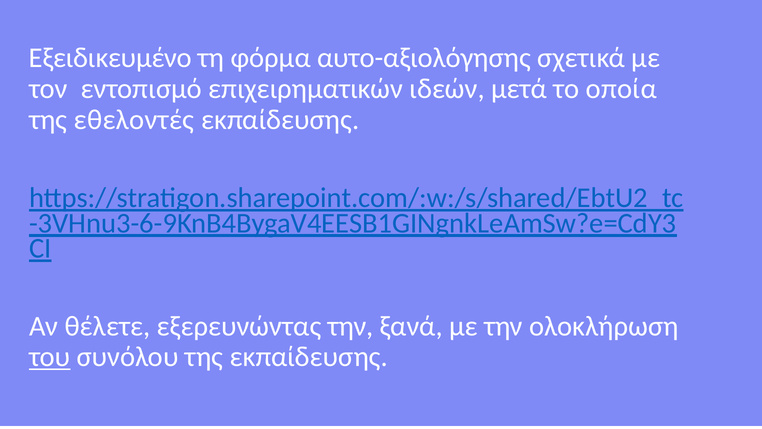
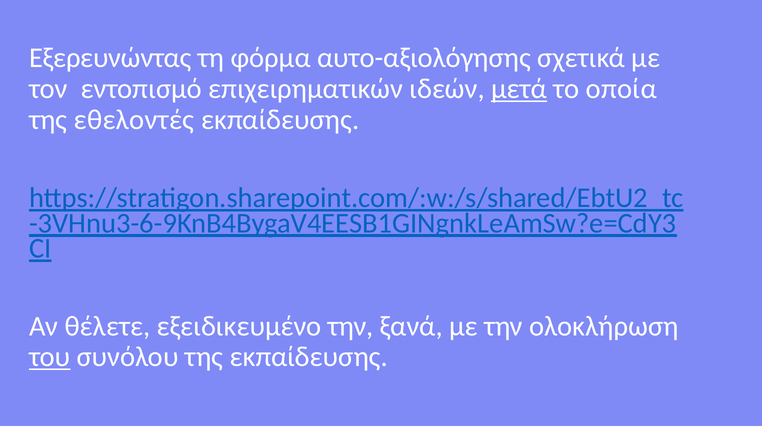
Εξειδικευμένο: Εξειδικευμένο -> Εξερευνώντας
μετά underline: none -> present
εξερευνώντας: εξερευνώντας -> εξειδικευμένο
